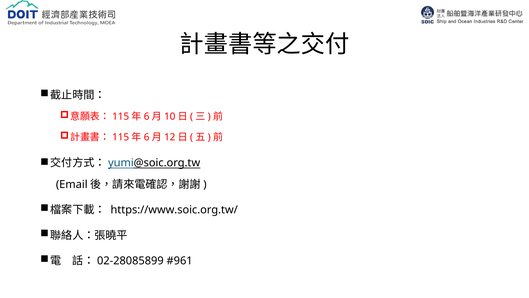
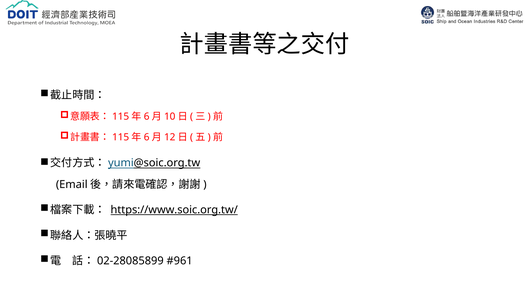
https://www.soic.org.tw/ underline: none -> present
